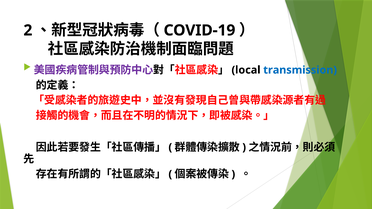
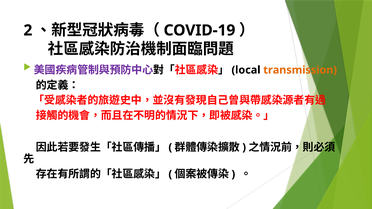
transmission colour: blue -> orange
